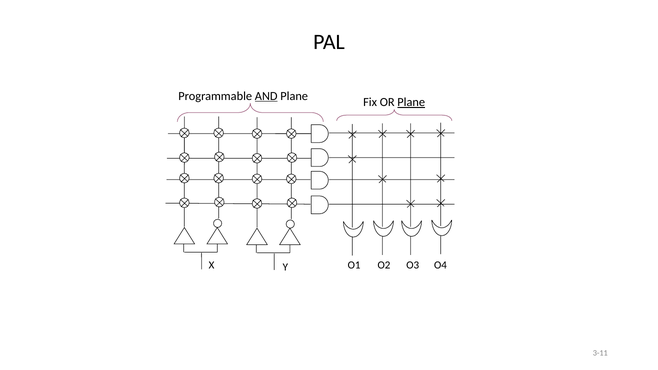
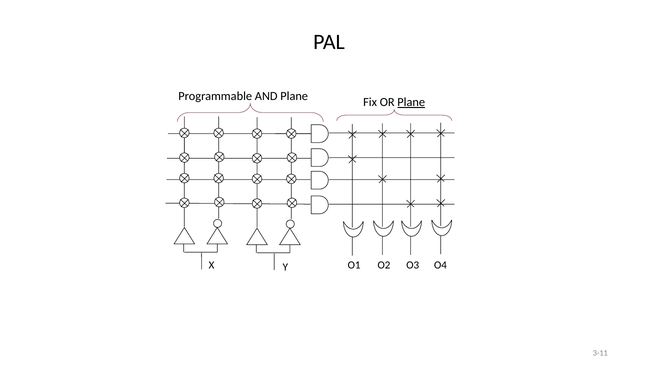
AND underline: present -> none
